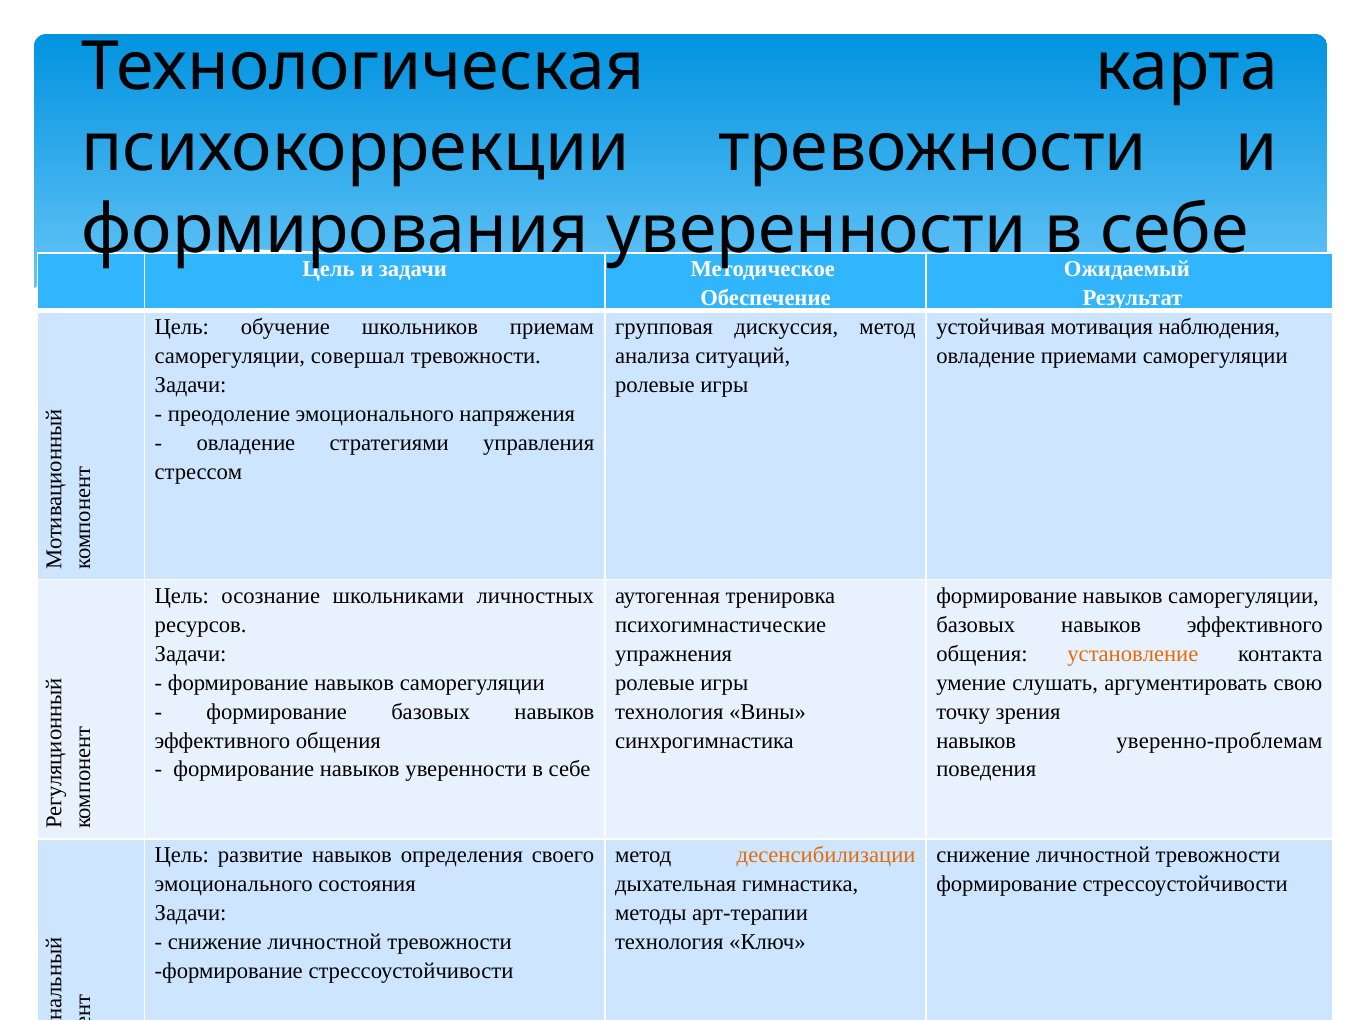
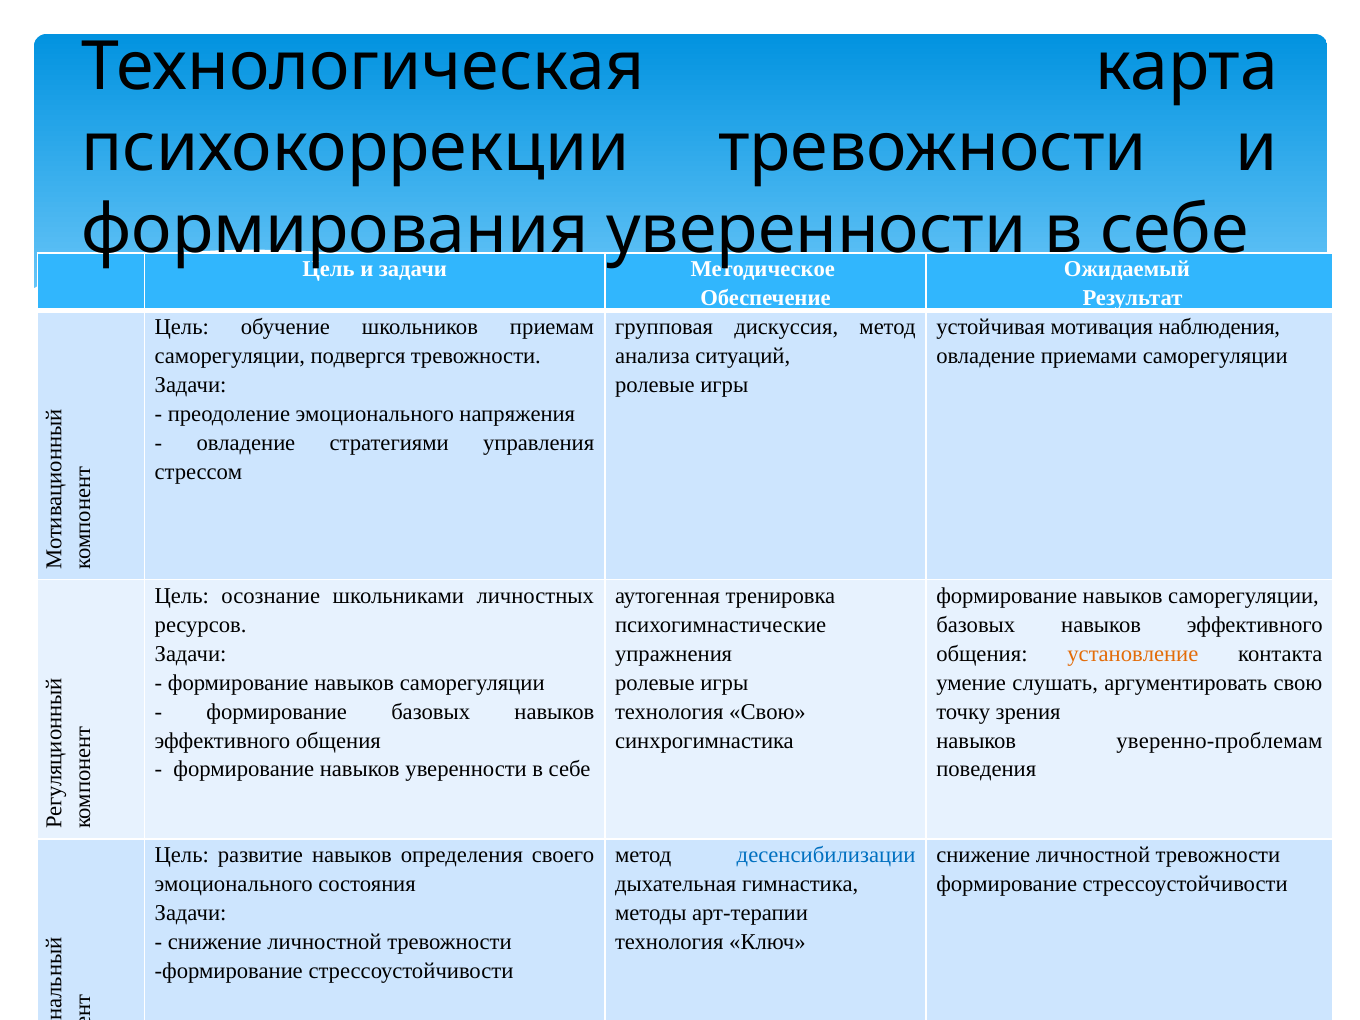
совершал: совершал -> подвергся
технология Вины: Вины -> Свою
десенсибилизации colour: orange -> blue
